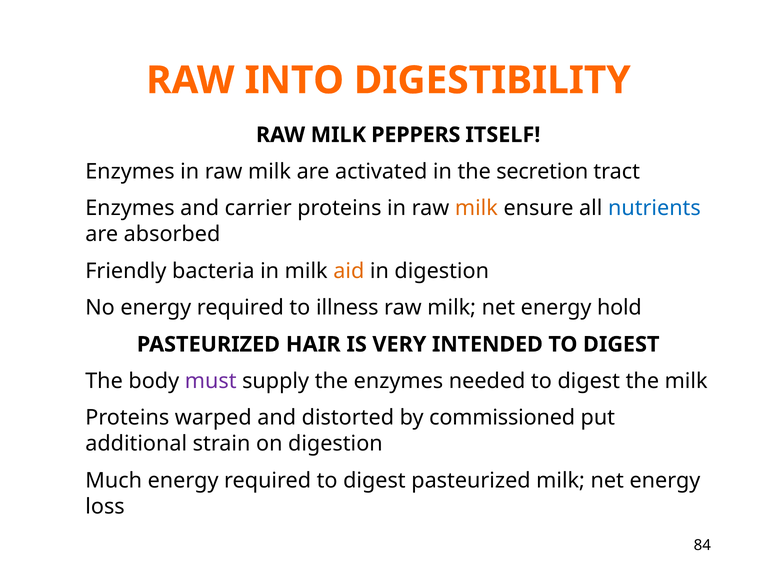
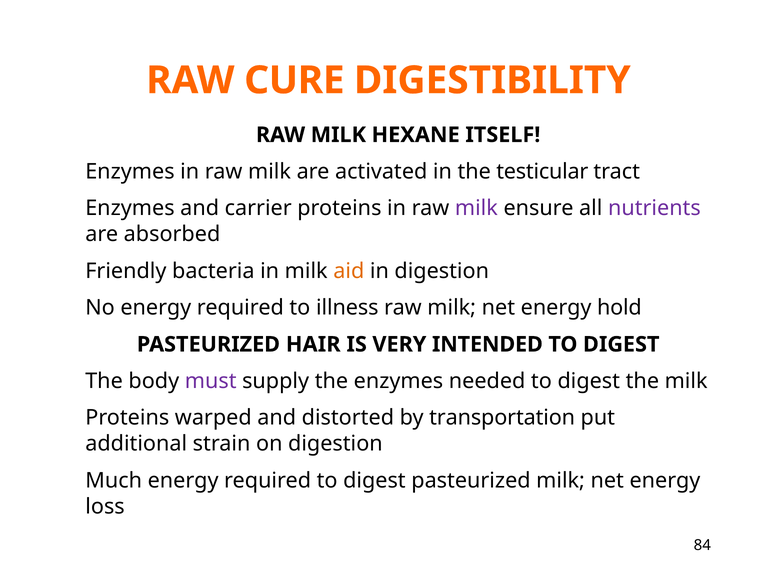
INTO: INTO -> CURE
PEPPERS: PEPPERS -> HEXANE
secretion: secretion -> testicular
milk at (476, 208) colour: orange -> purple
nutrients colour: blue -> purple
commissioned: commissioned -> transportation
